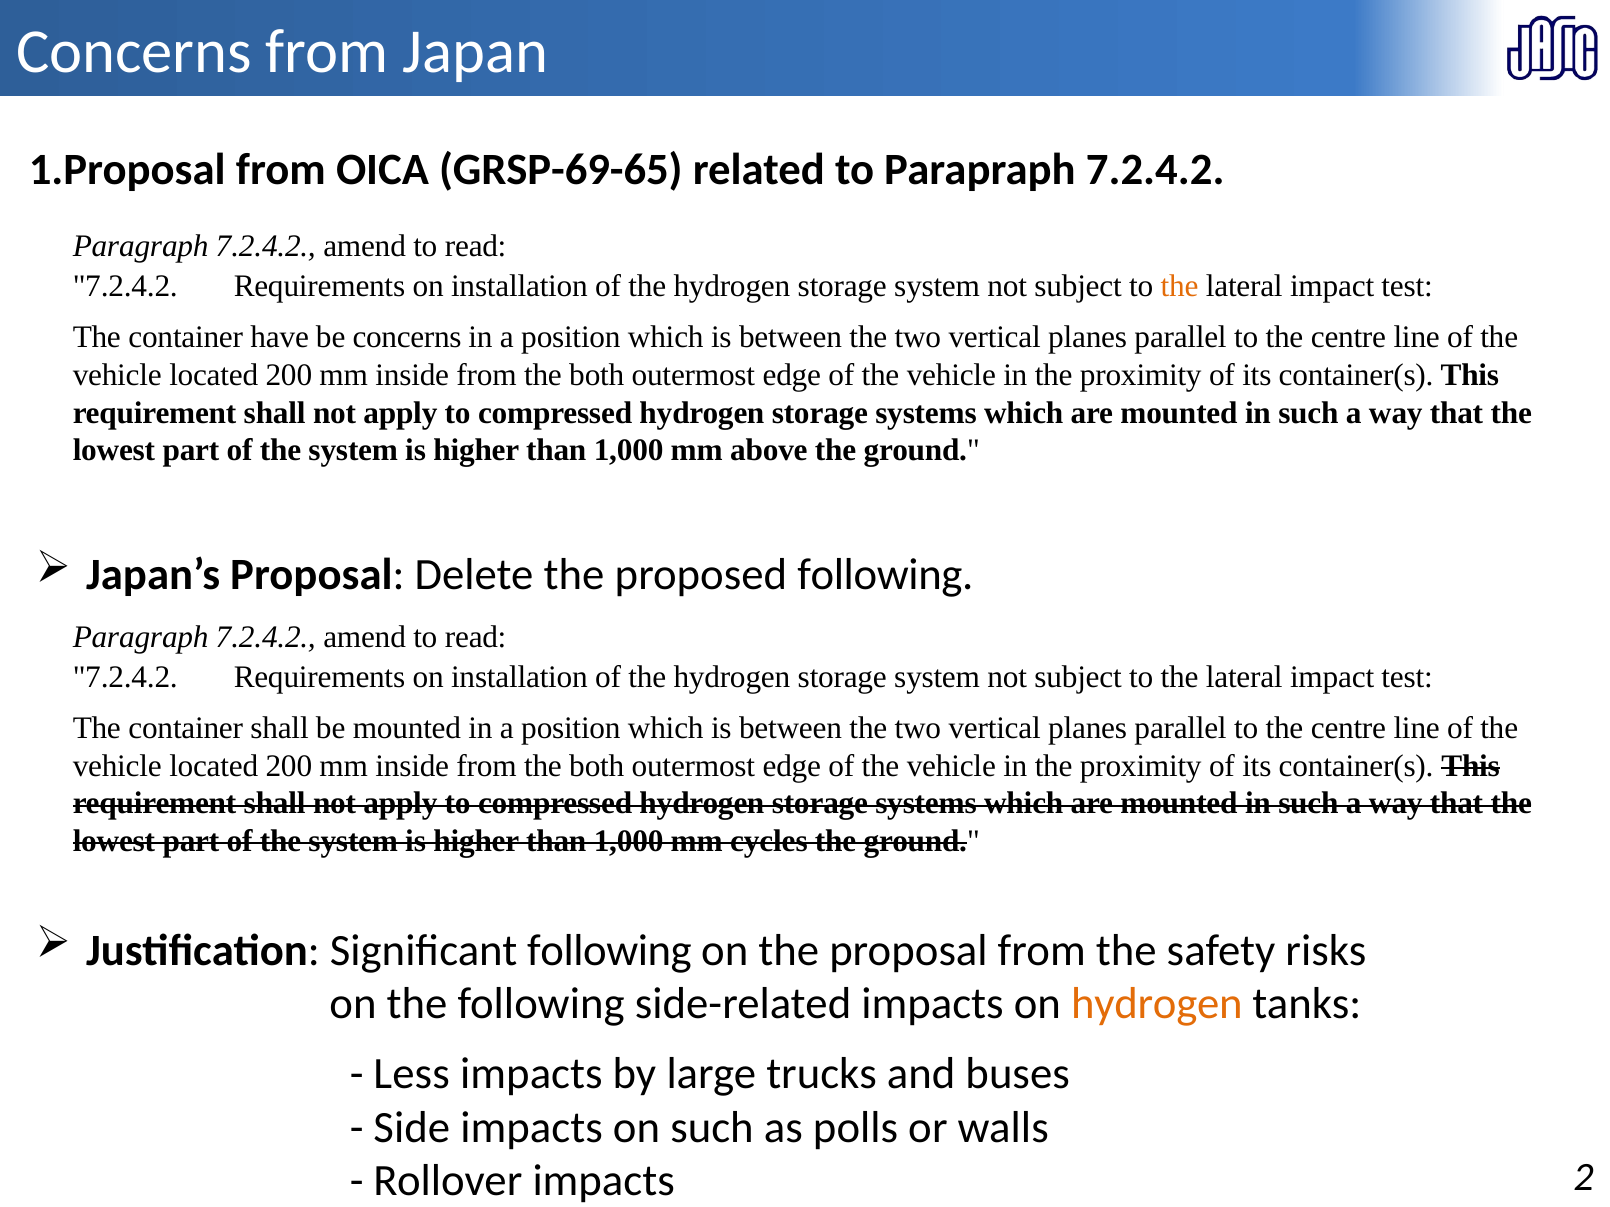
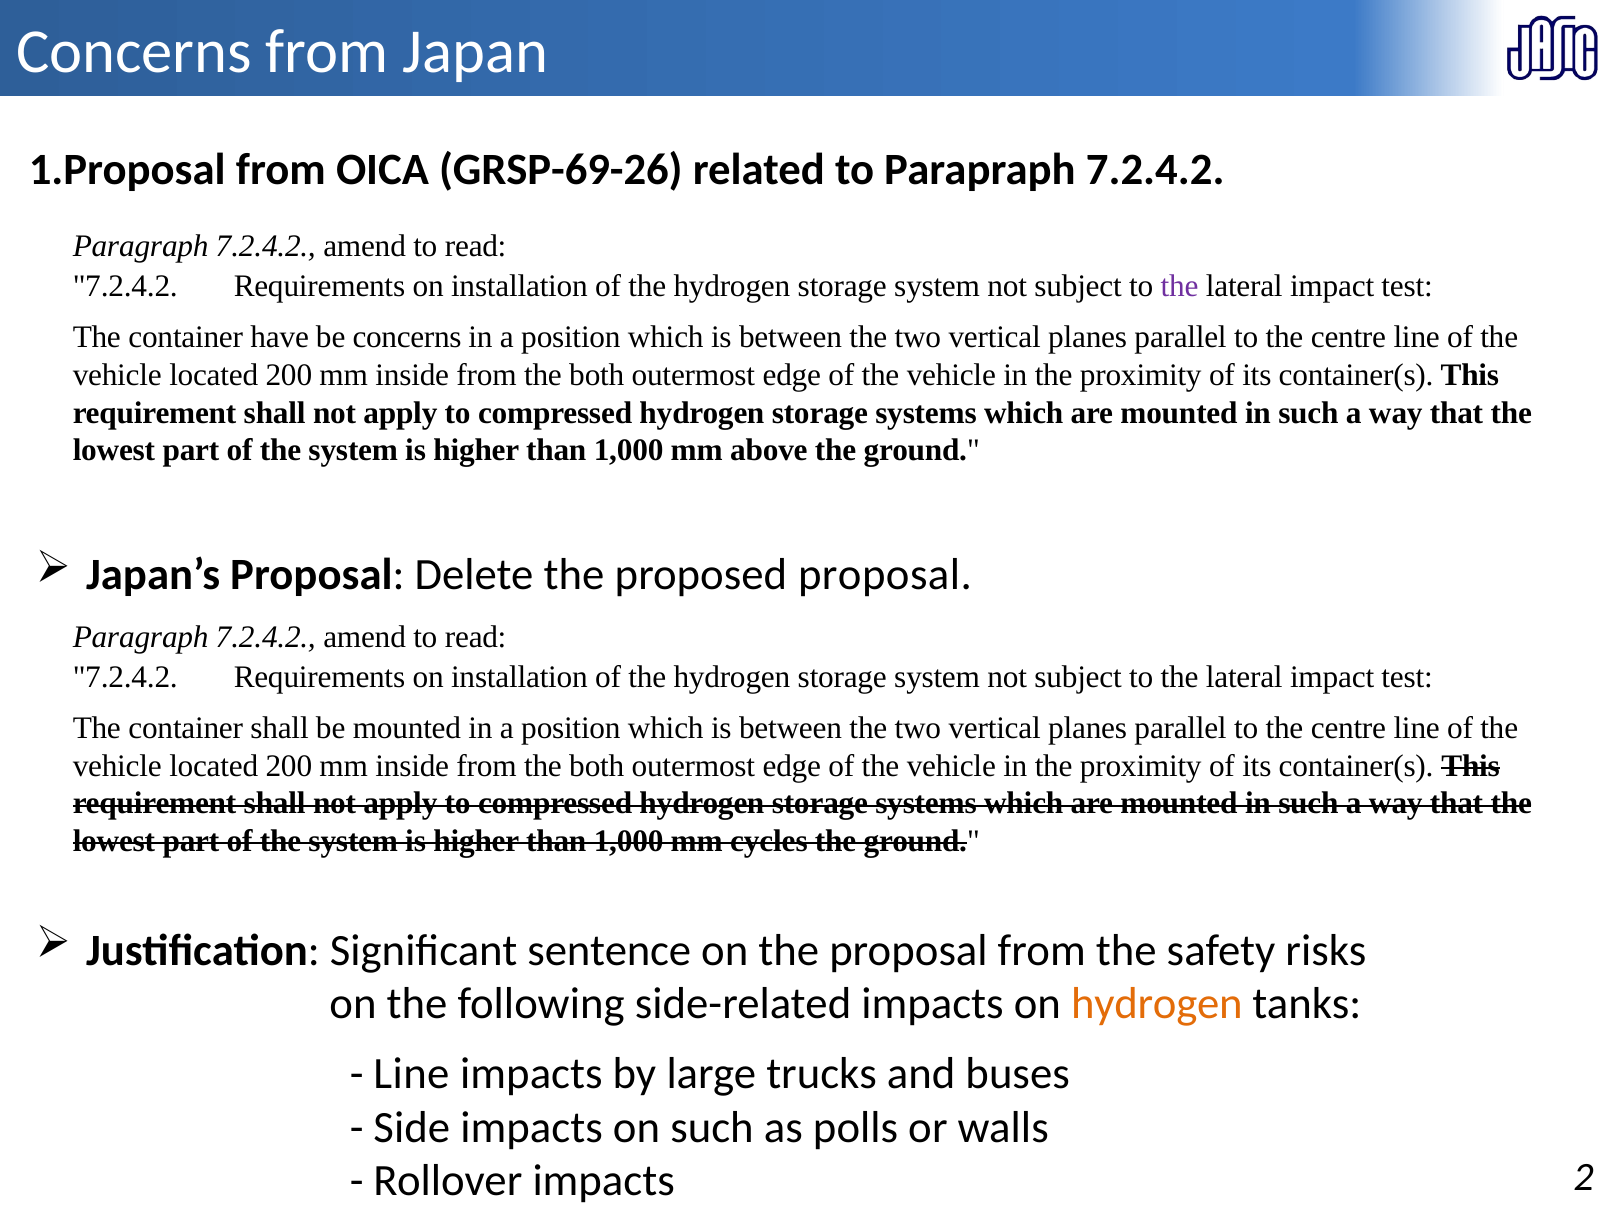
GRSP-69-65: GRSP-69-65 -> GRSP-69-26
the at (1180, 287) colour: orange -> purple
proposed following: following -> proposal
Significant following: following -> sentence
Less at (412, 1074): Less -> Line
